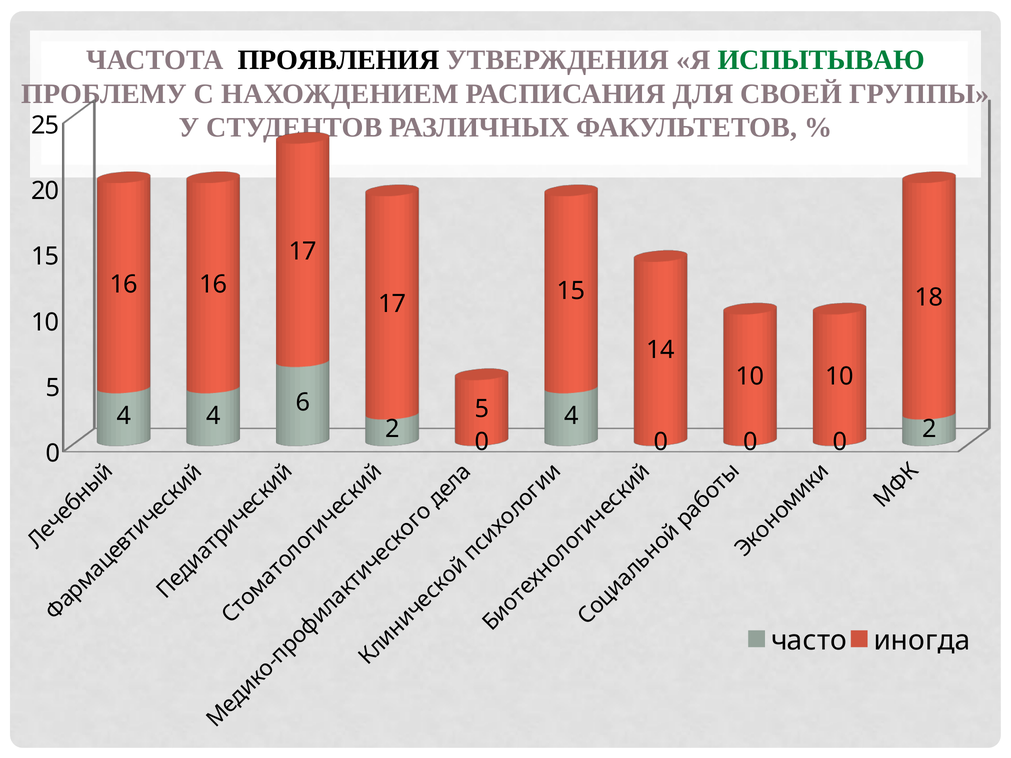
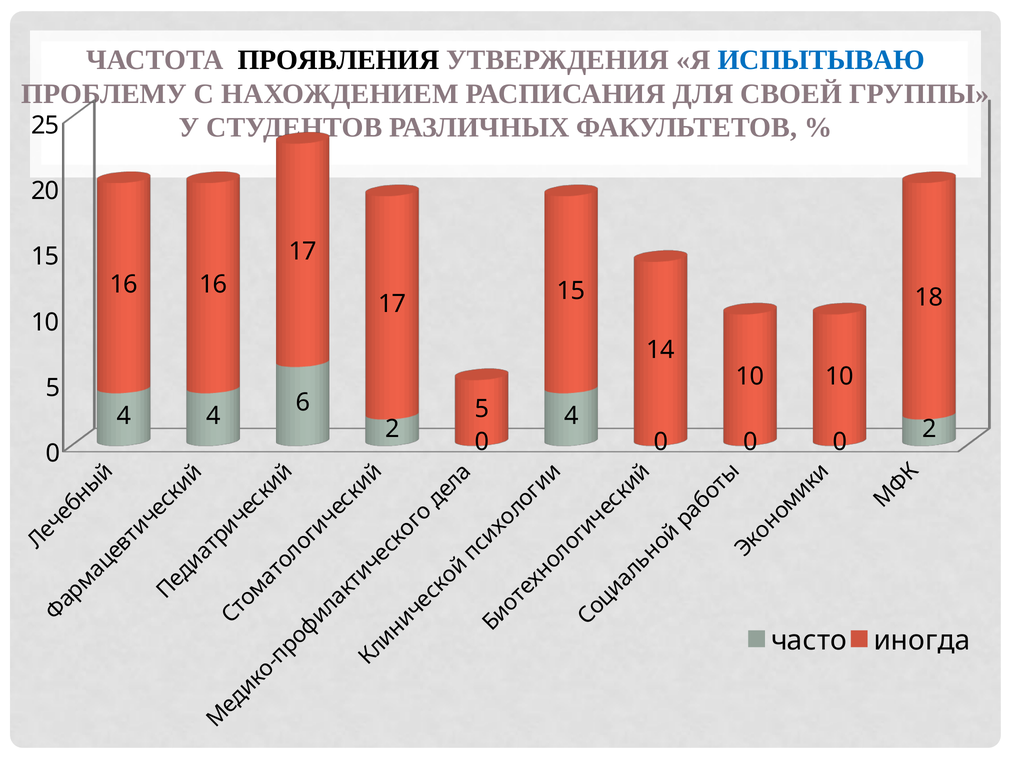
ИСПЫТЫВАЮ colour: green -> blue
